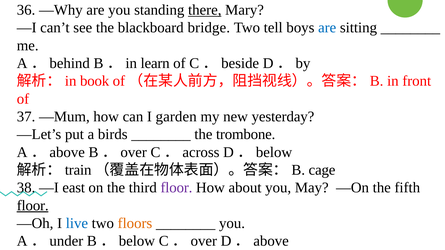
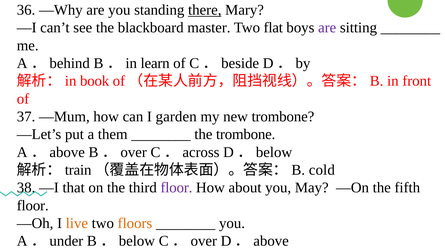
bridge: bridge -> master
tell: tell -> flat
are at (327, 28) colour: blue -> purple
new yesterday: yesterday -> trombone
birds: birds -> them
cage: cage -> cold
east: east -> that
floor at (33, 206) underline: present -> none
live colour: blue -> orange
